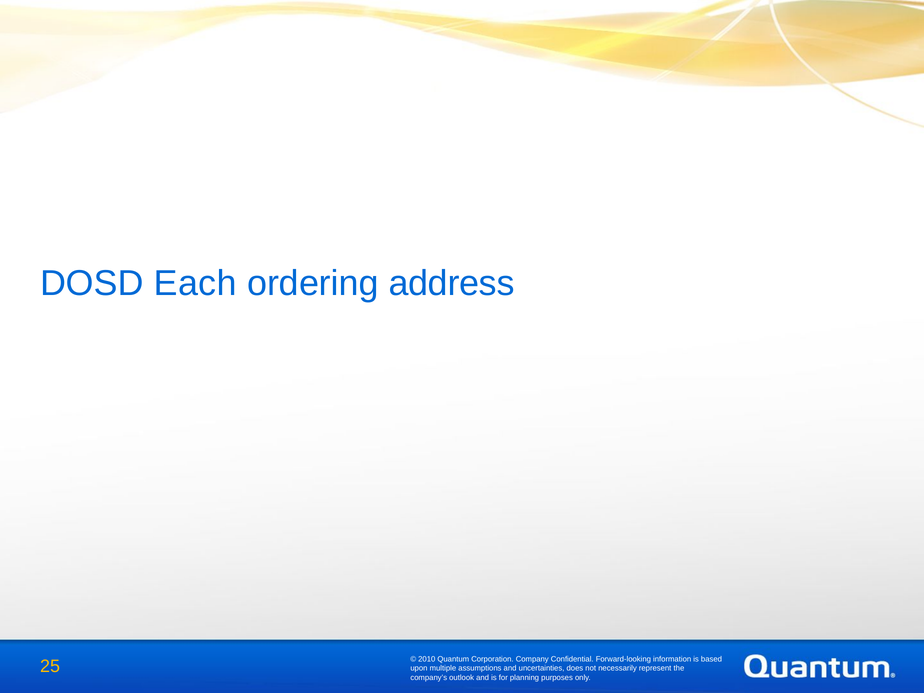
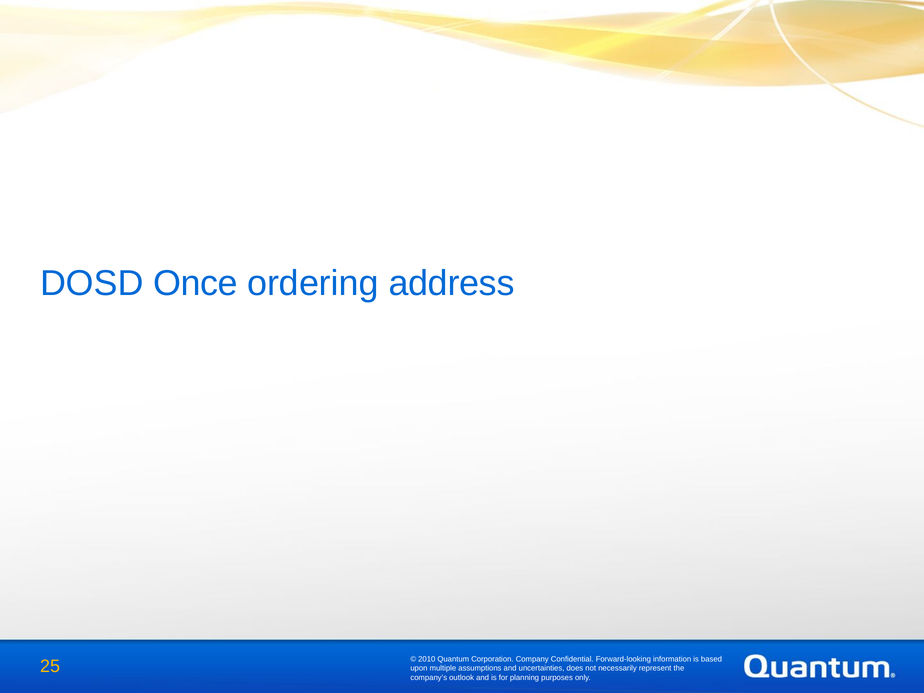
Each: Each -> Once
